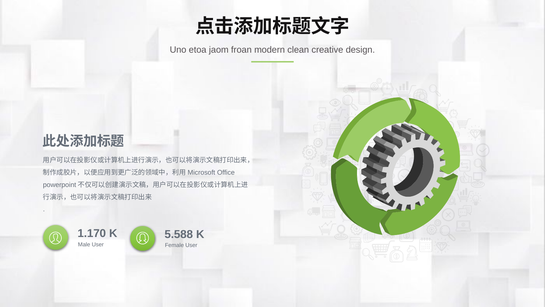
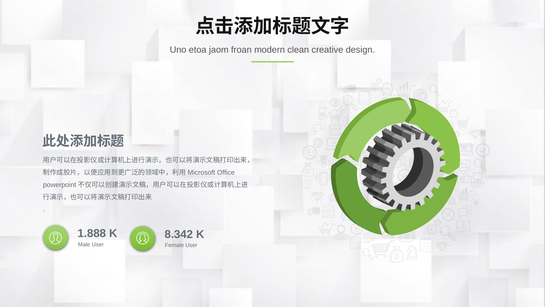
1.170: 1.170 -> 1.888
5.588: 5.588 -> 8.342
